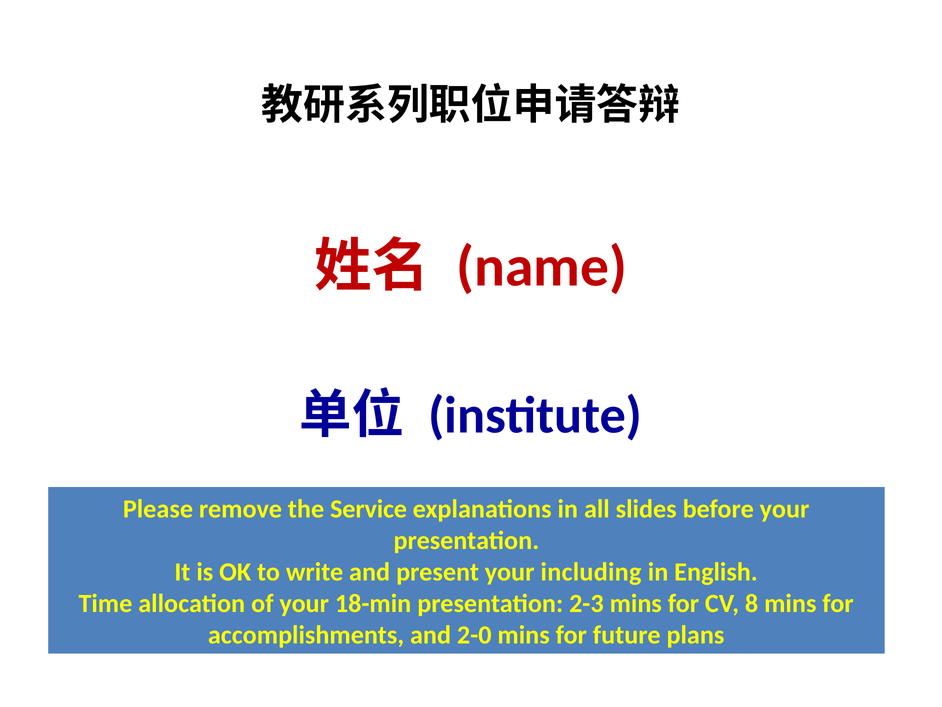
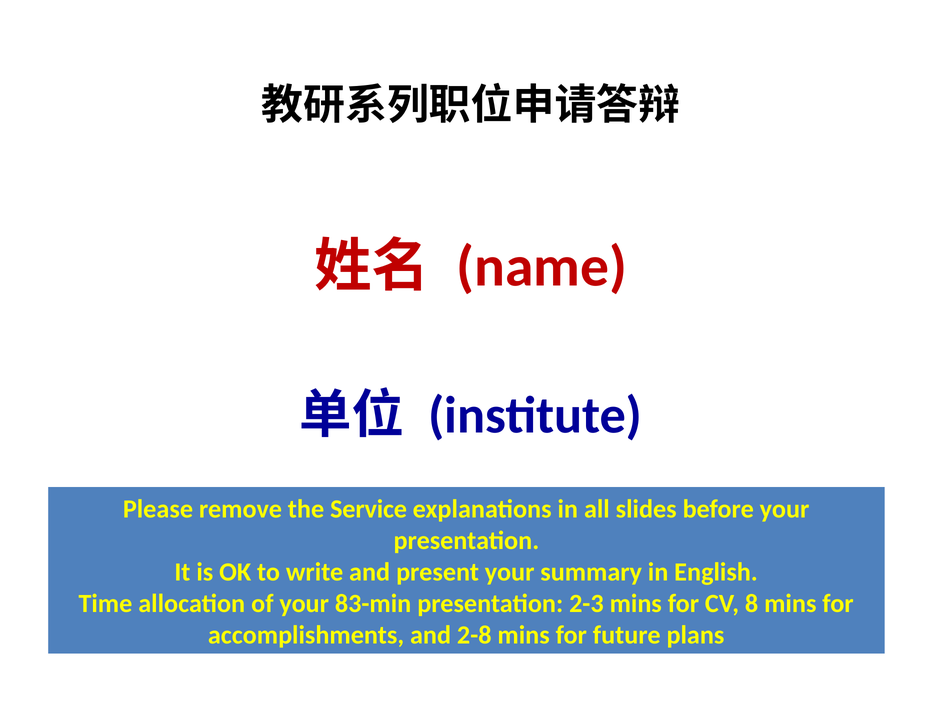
including: including -> summary
18-min: 18-min -> 83-min
2-0: 2-0 -> 2-8
